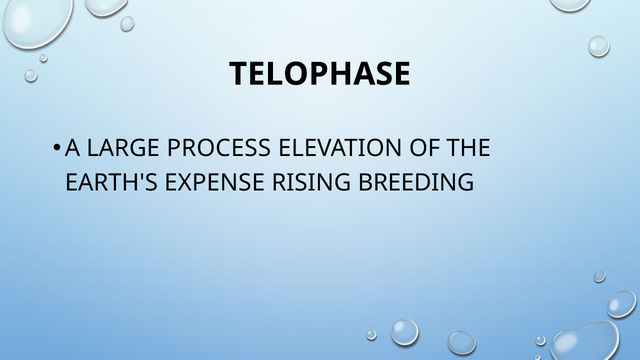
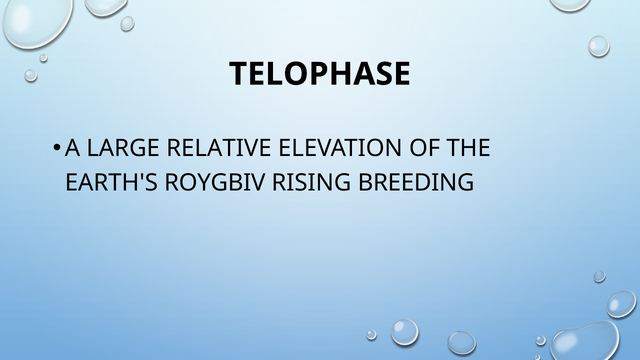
PROCESS: PROCESS -> RELATIVE
EXPENSE: EXPENSE -> ROYGBIV
